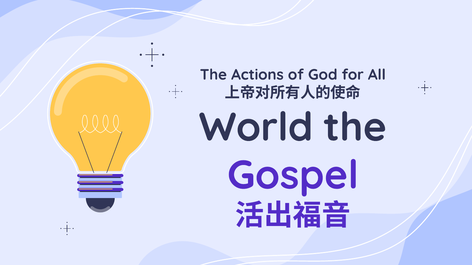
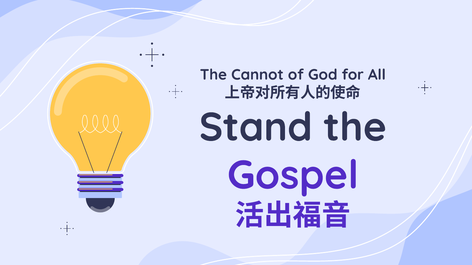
Actions: Actions -> Cannot
World: World -> Stand
